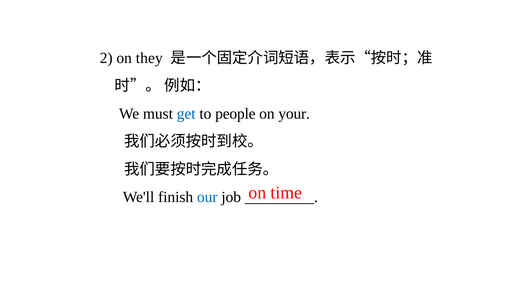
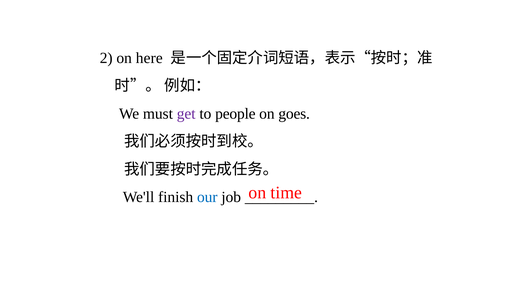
they: they -> here
get colour: blue -> purple
your: your -> goes
